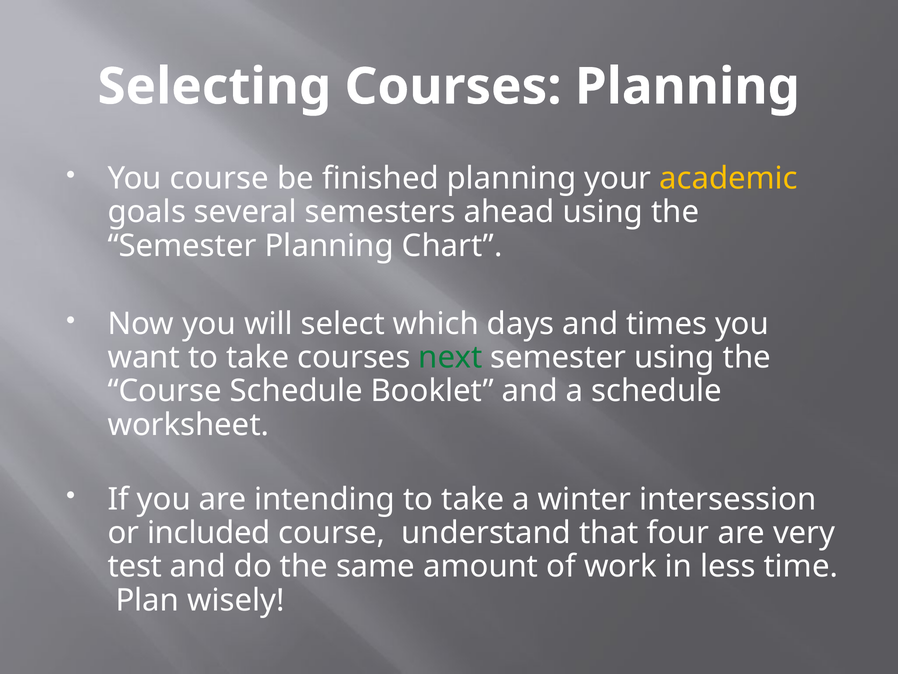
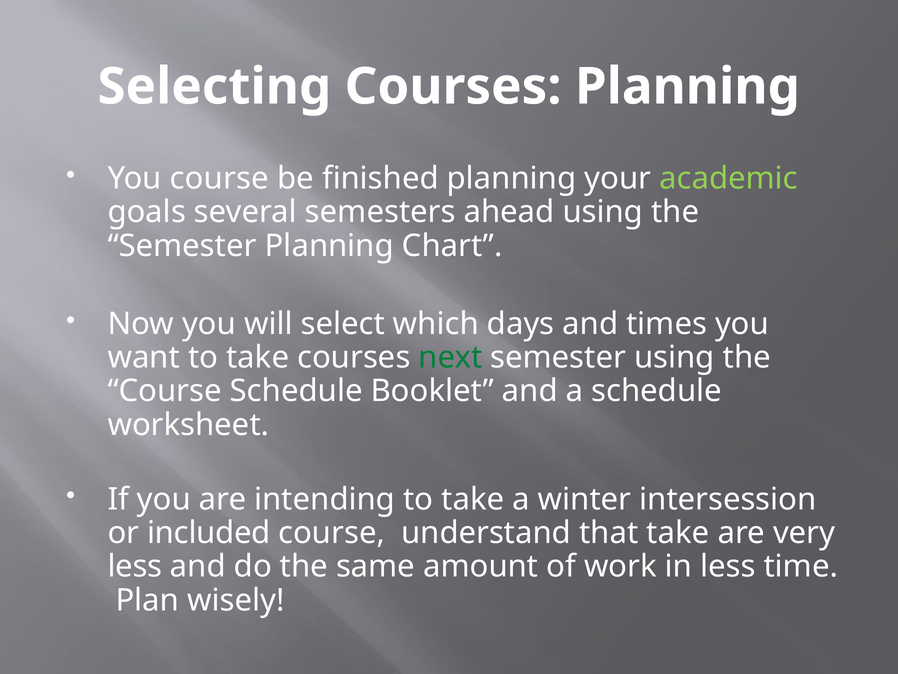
academic colour: yellow -> light green
that four: four -> take
test at (135, 566): test -> less
